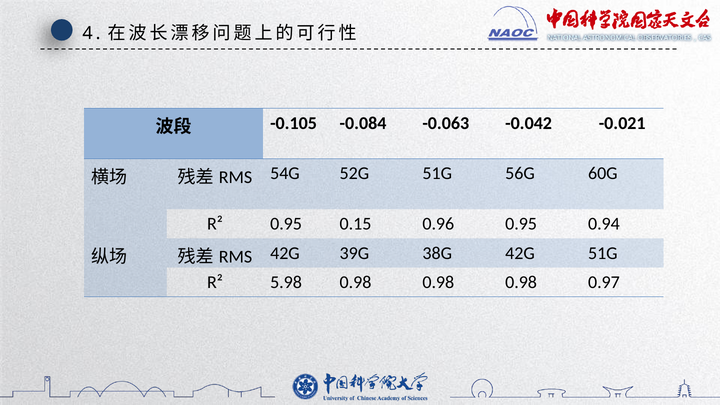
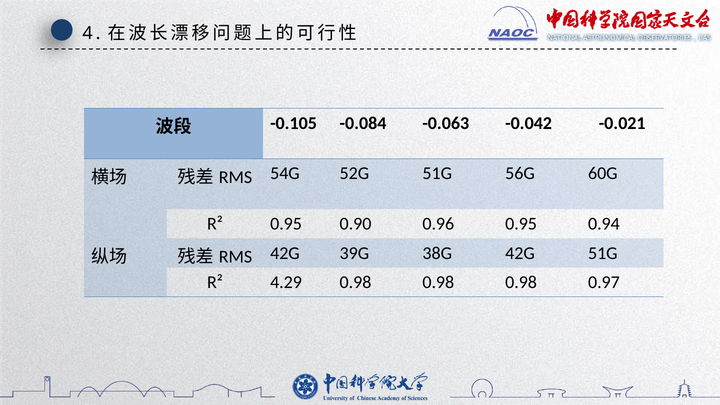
0.15: 0.15 -> 0.90
5.98: 5.98 -> 4.29
